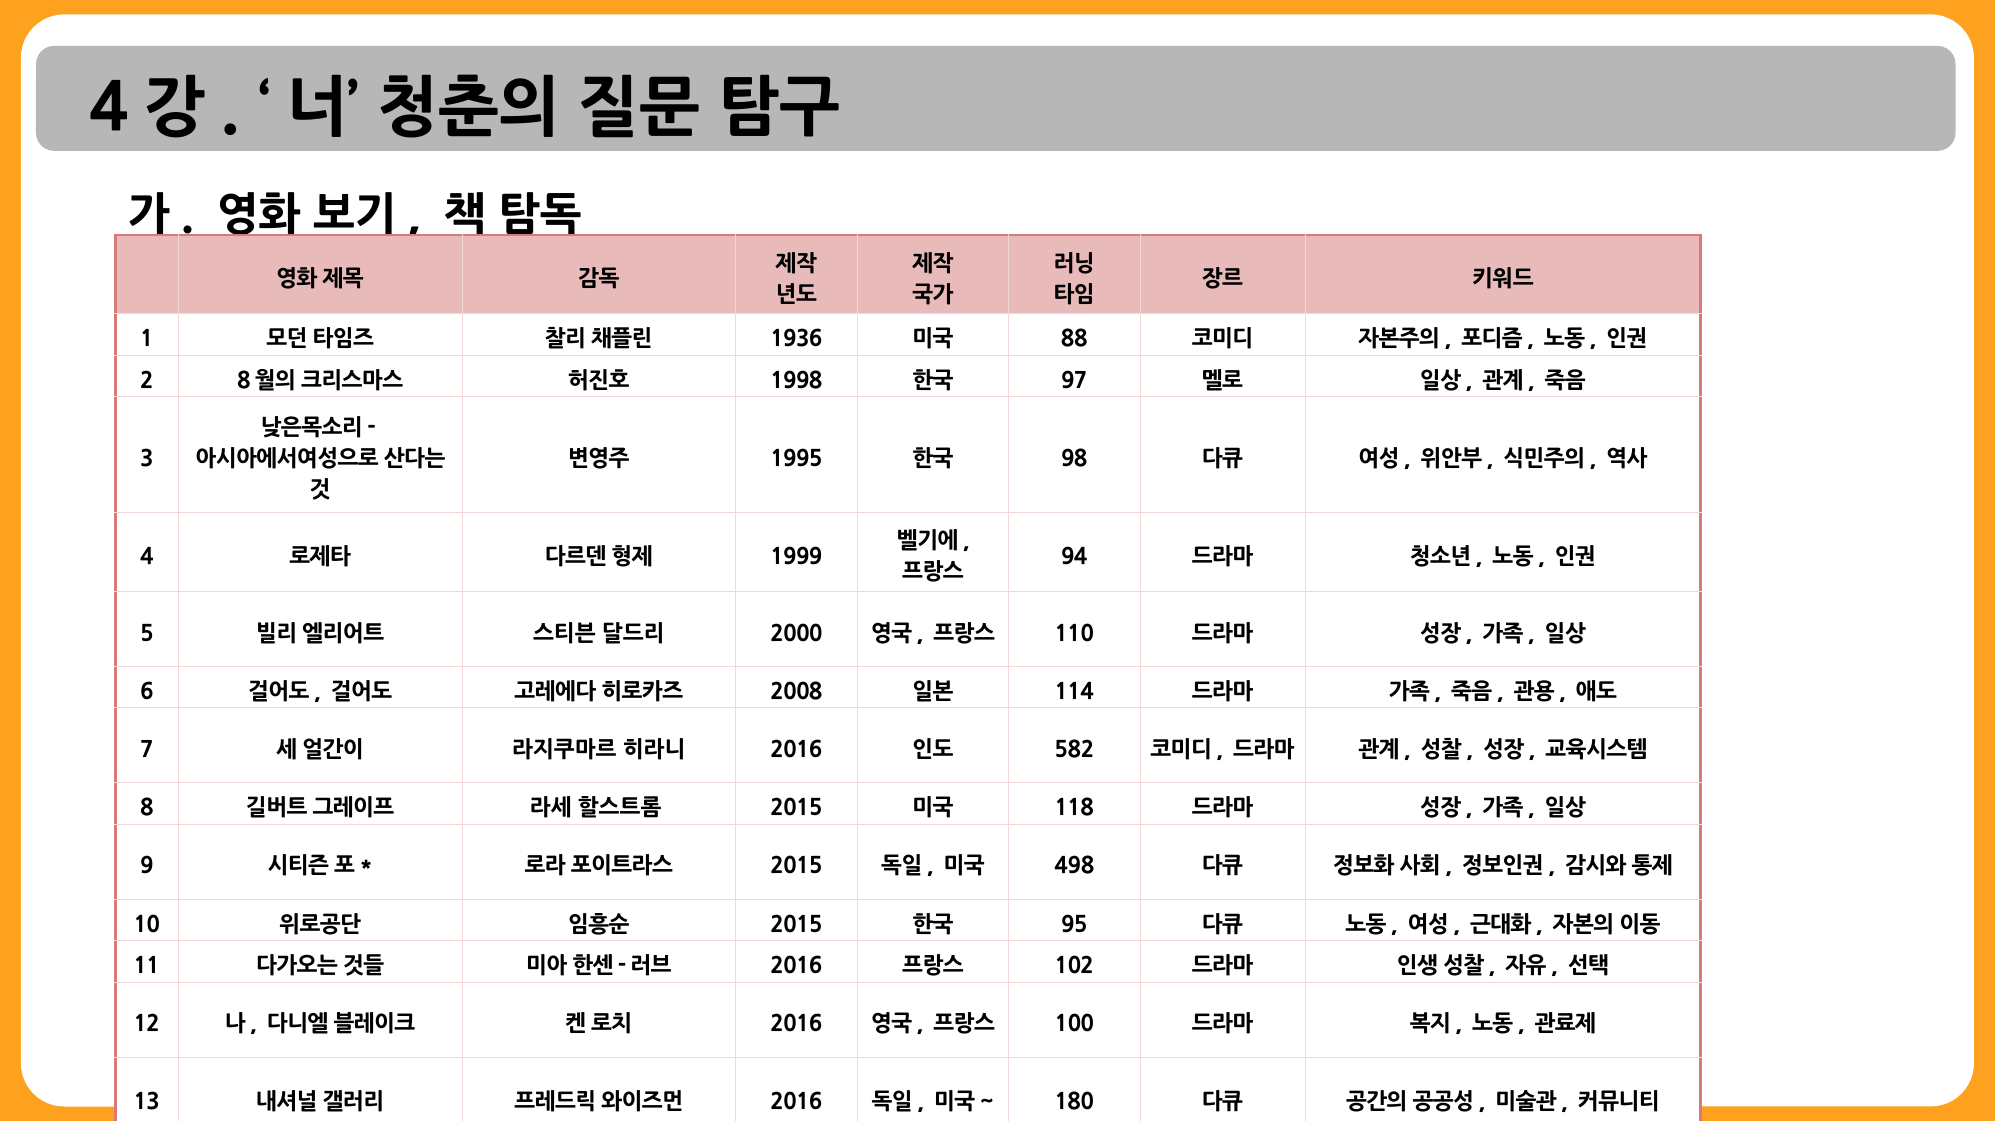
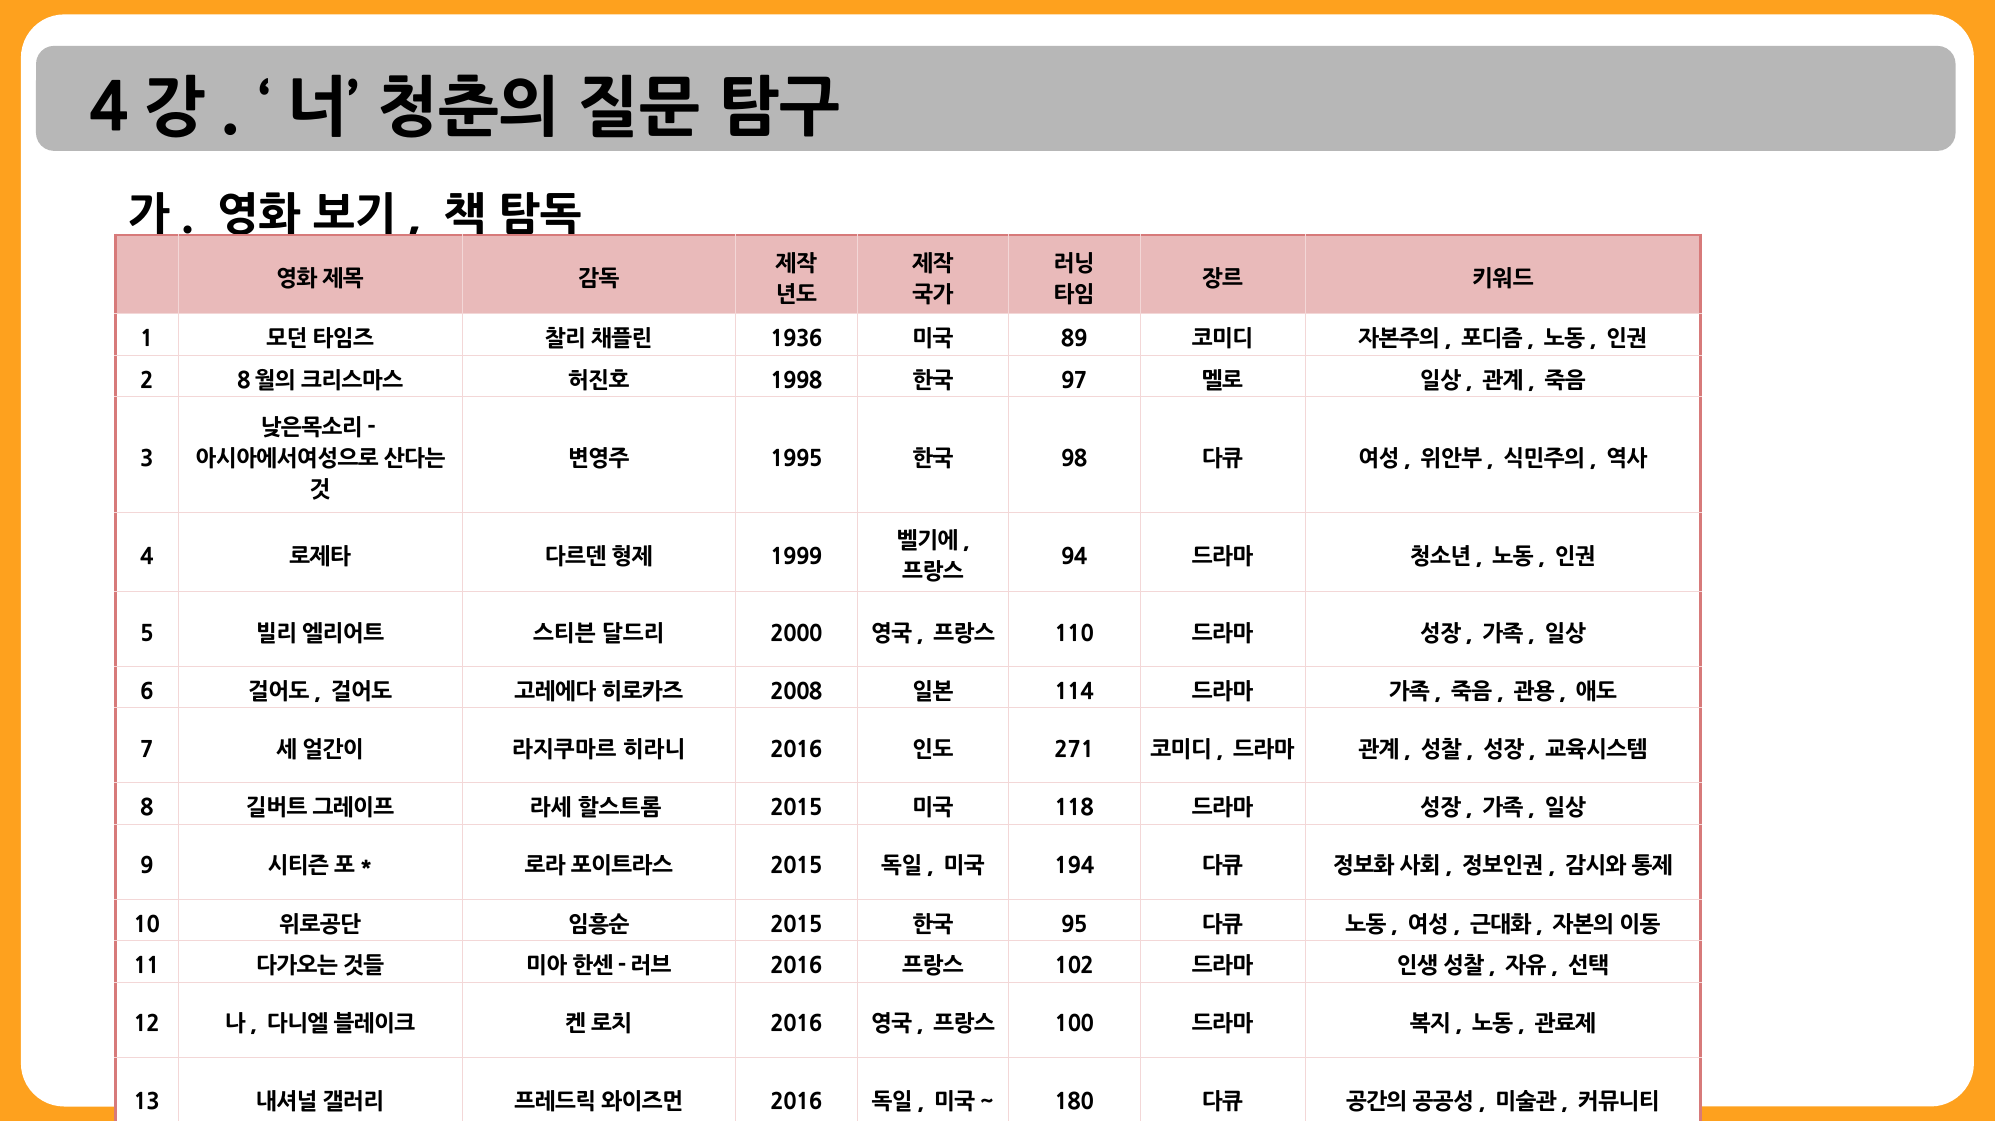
88: 88 -> 89
582: 582 -> 271
498: 498 -> 194
